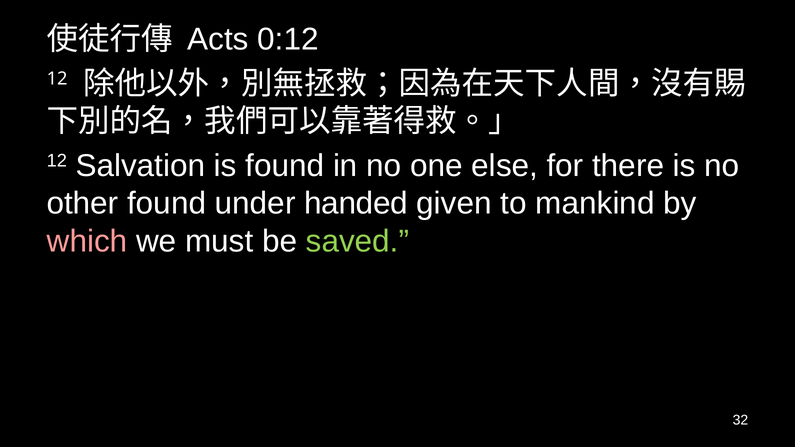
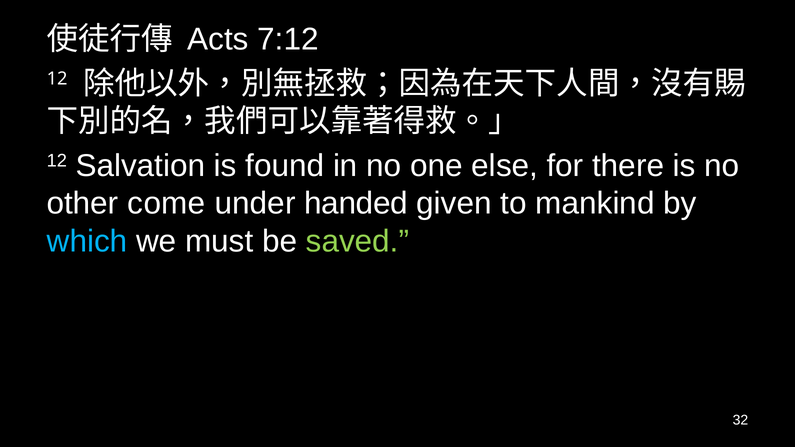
0:12: 0:12 -> 7:12
other found: found -> come
which colour: pink -> light blue
